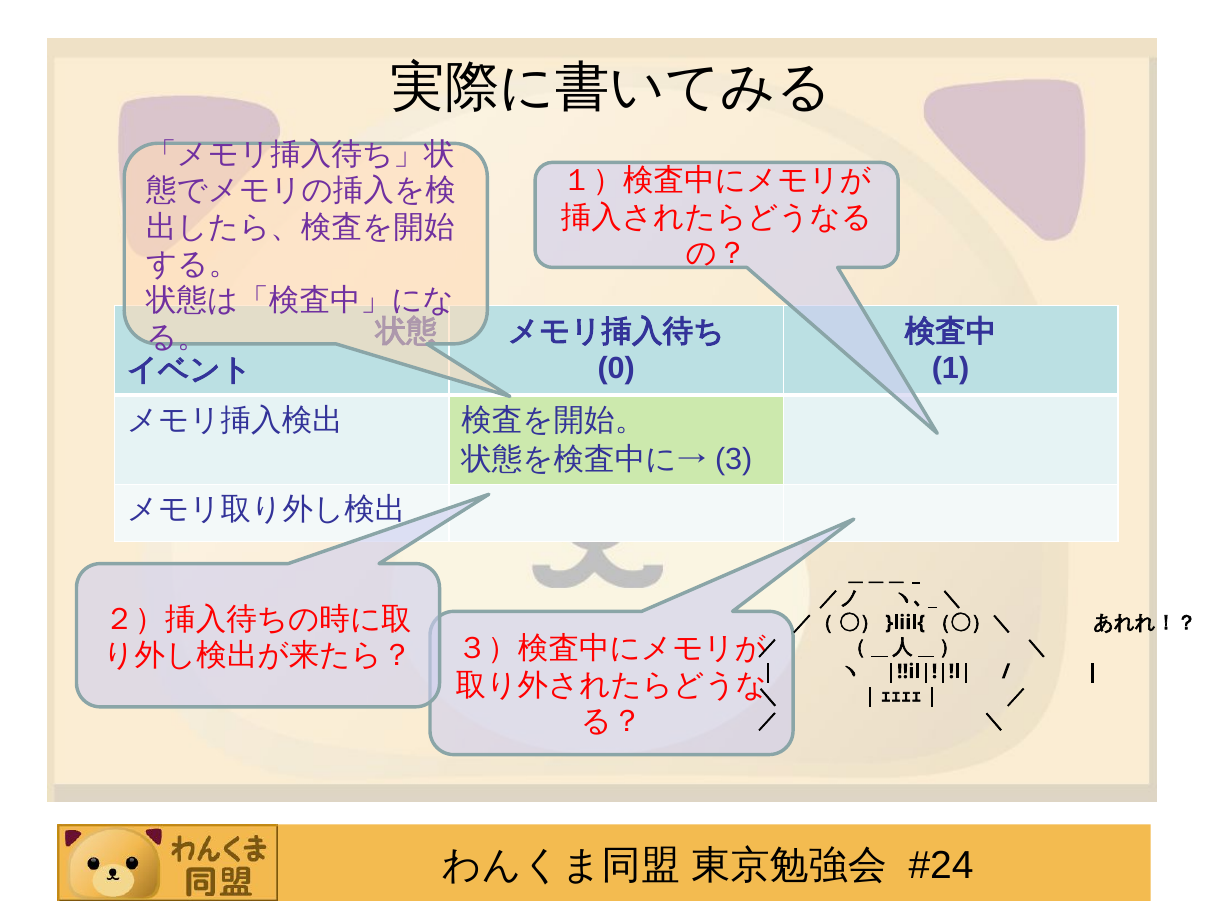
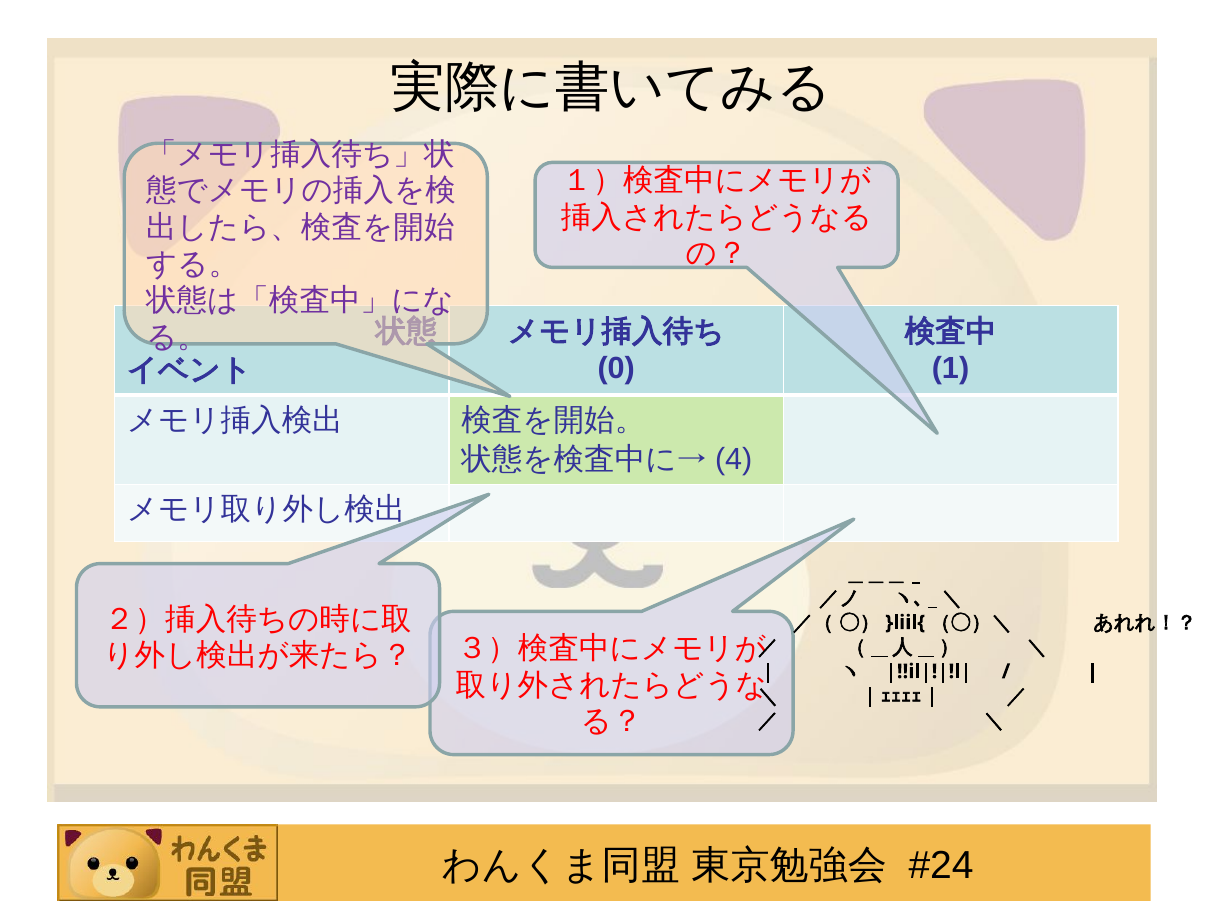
3: 3 -> 4
